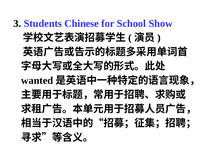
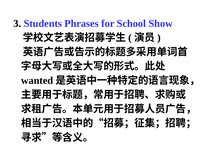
Chinese: Chinese -> Phrases
